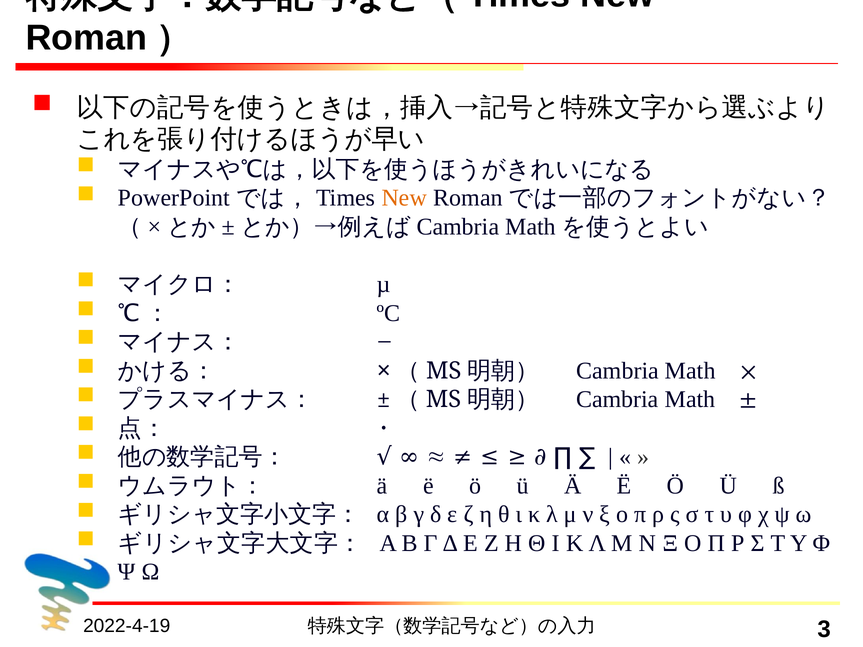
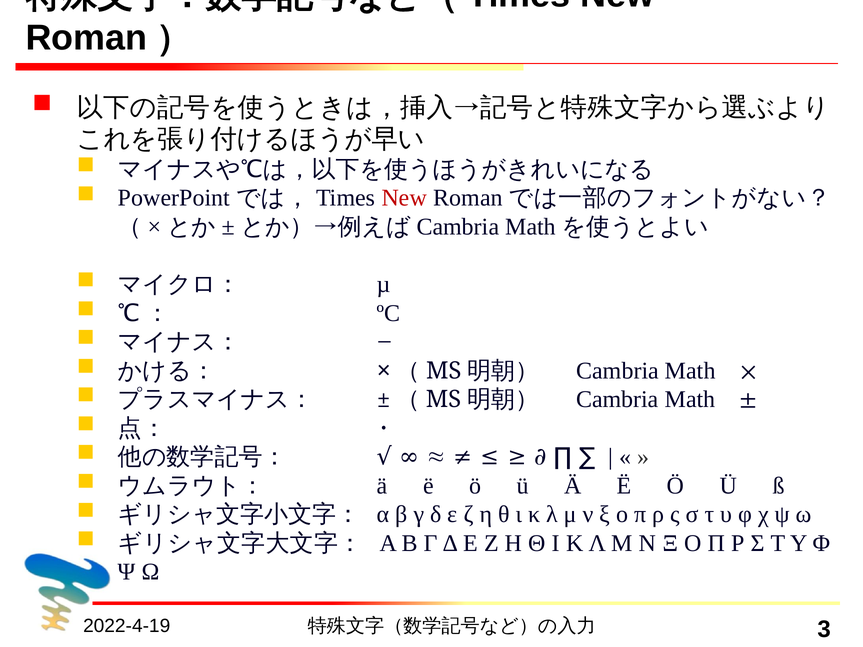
New at (404, 198) colour: orange -> red
